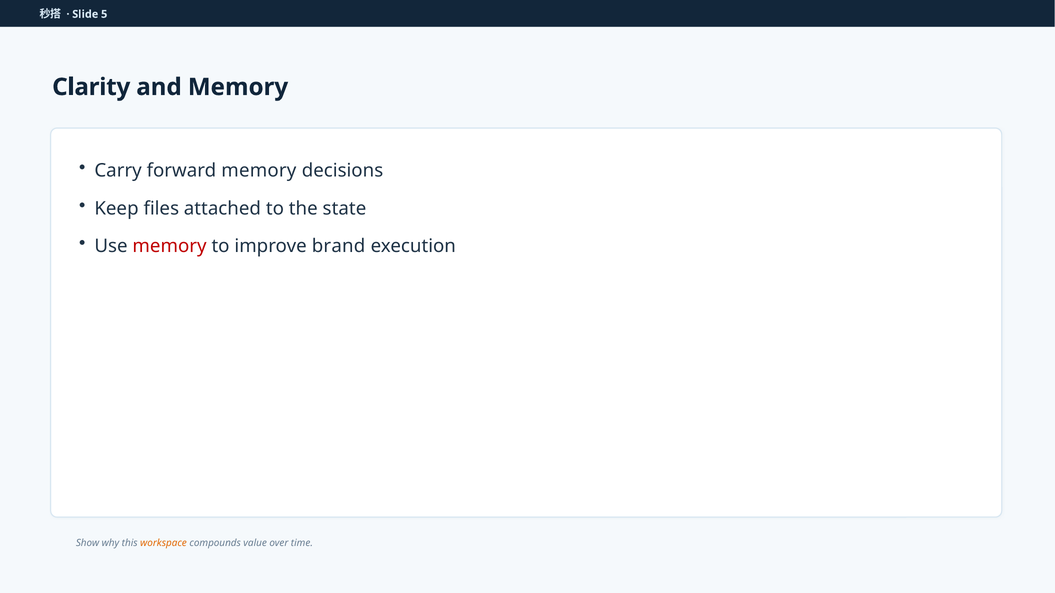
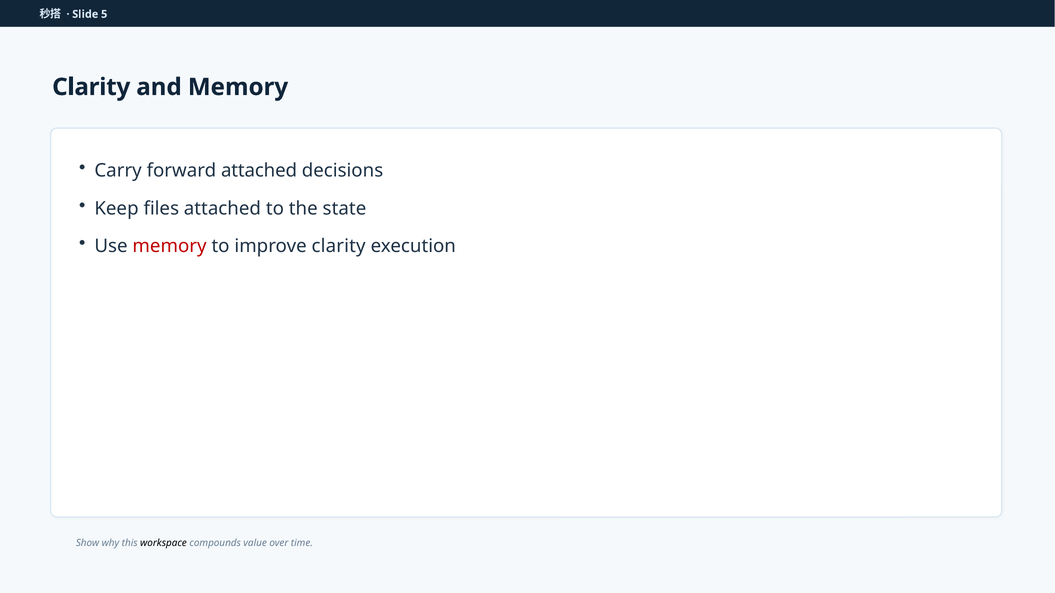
forward memory: memory -> attached
improve brand: brand -> clarity
workspace colour: orange -> black
